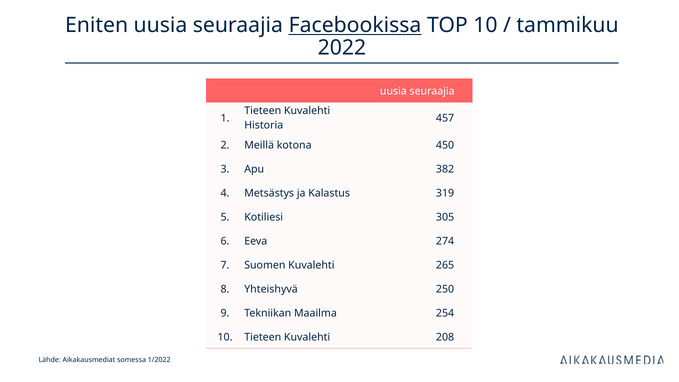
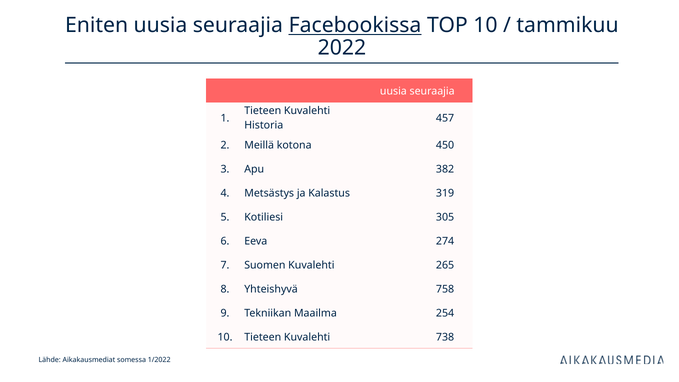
250: 250 -> 758
208: 208 -> 738
